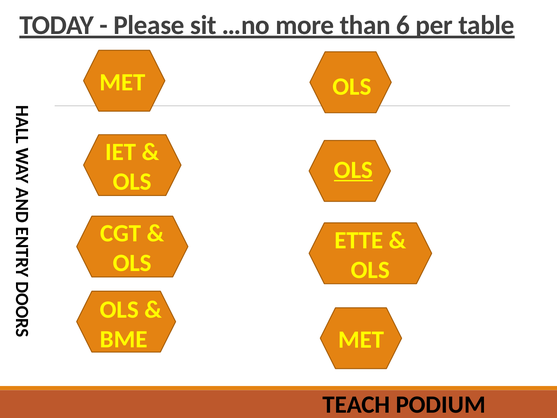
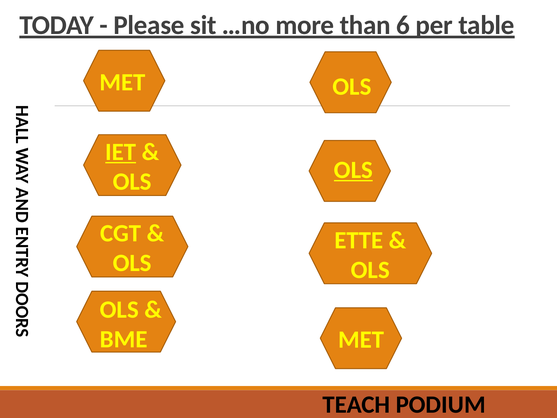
IET underline: none -> present
